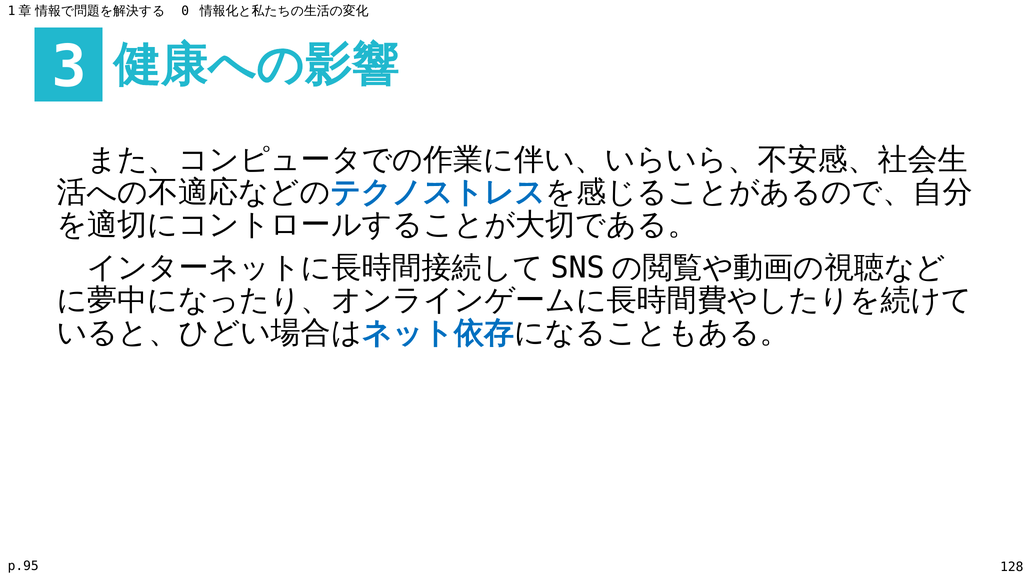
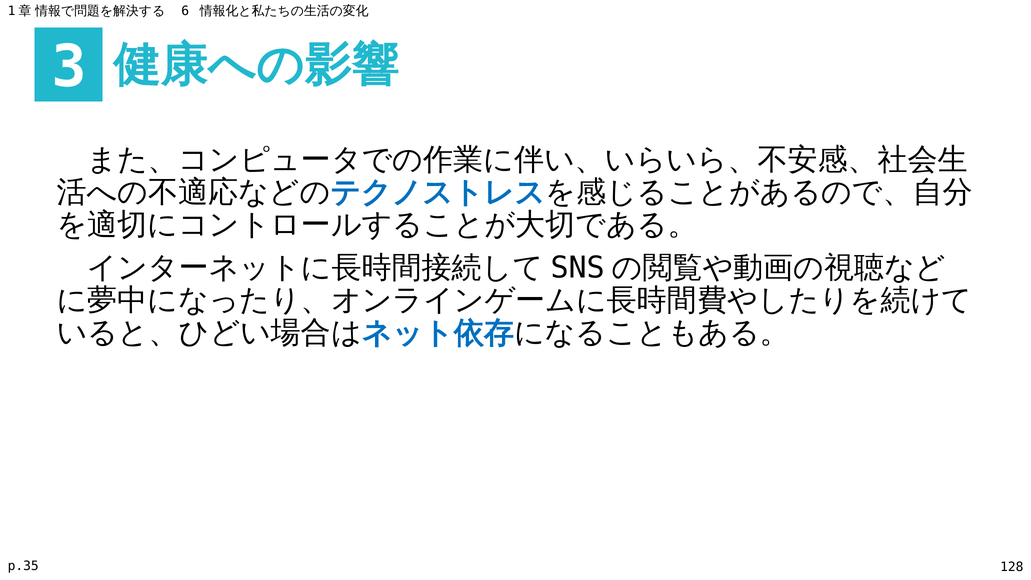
0: 0 -> 6
p.95: p.95 -> p.35
